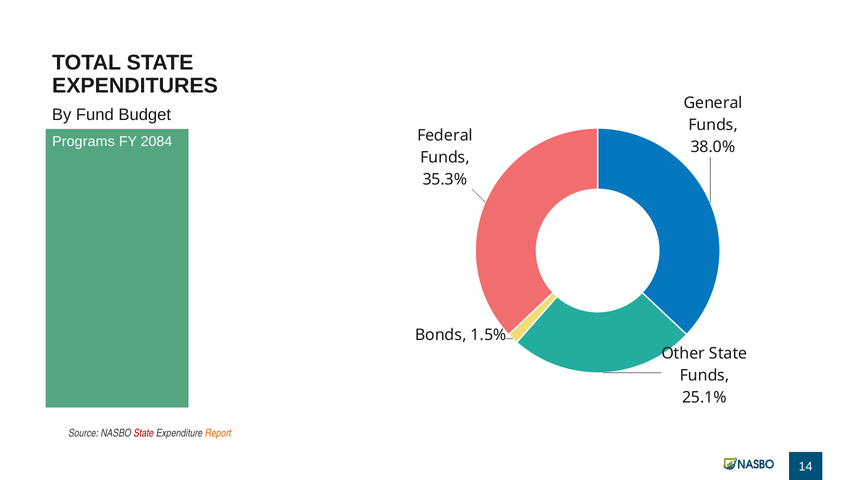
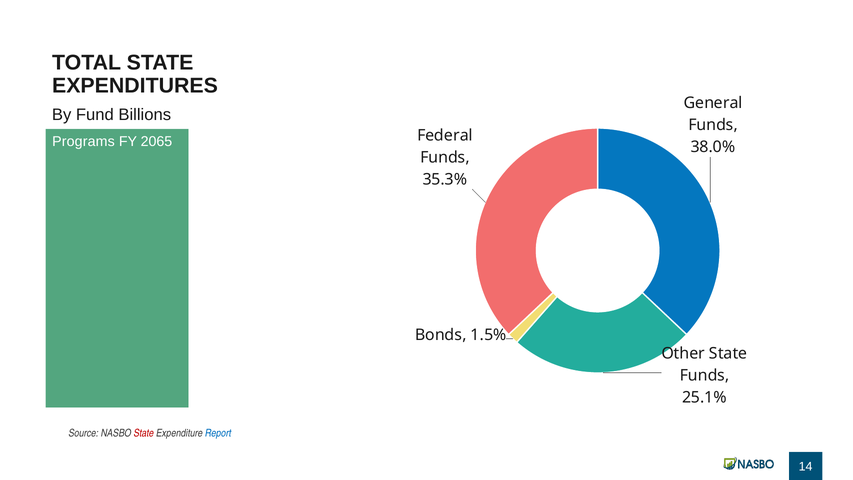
Budget: Budget -> Billions
2084: 2084 -> 2065
Report colour: orange -> blue
